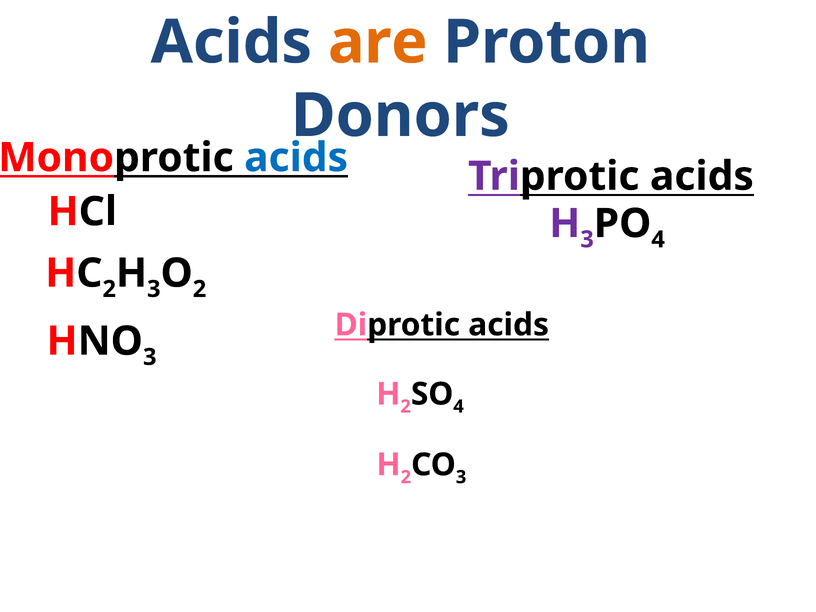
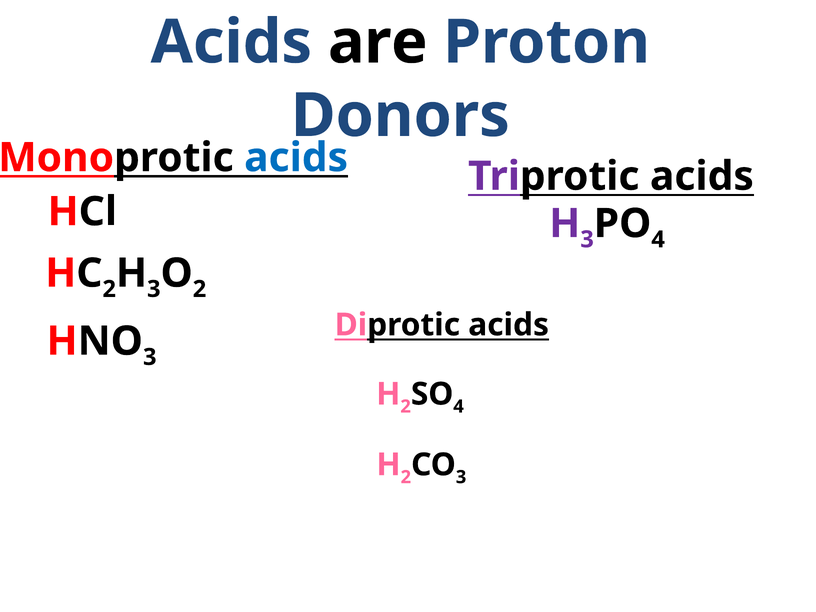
are colour: orange -> black
